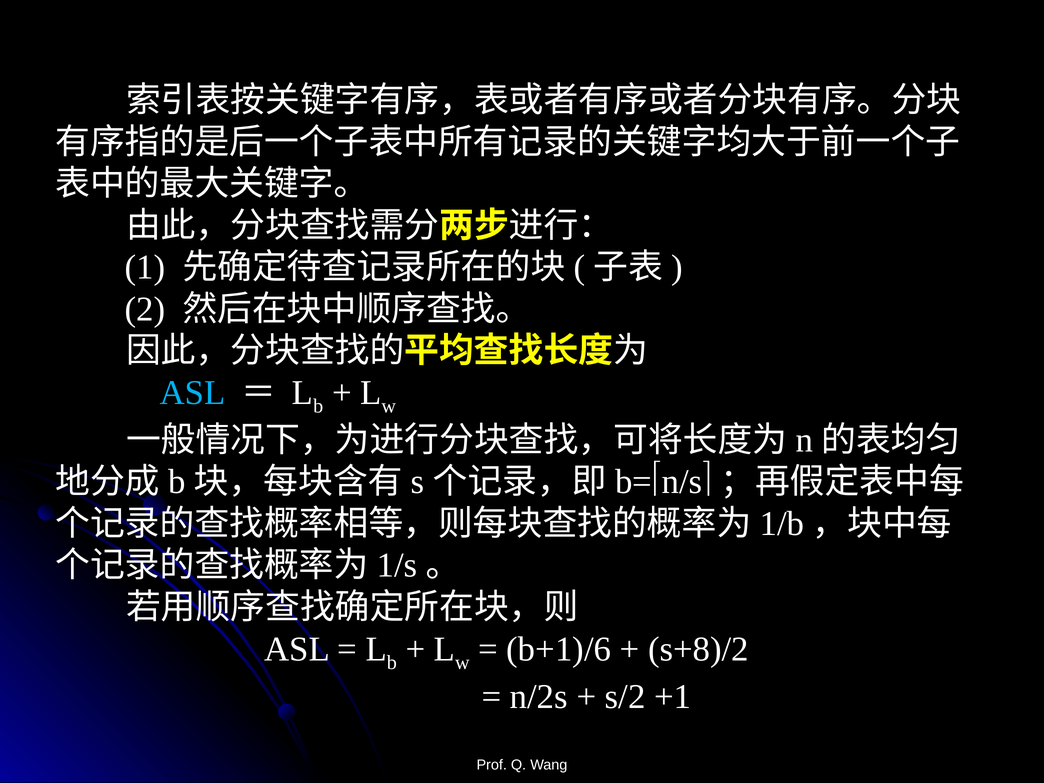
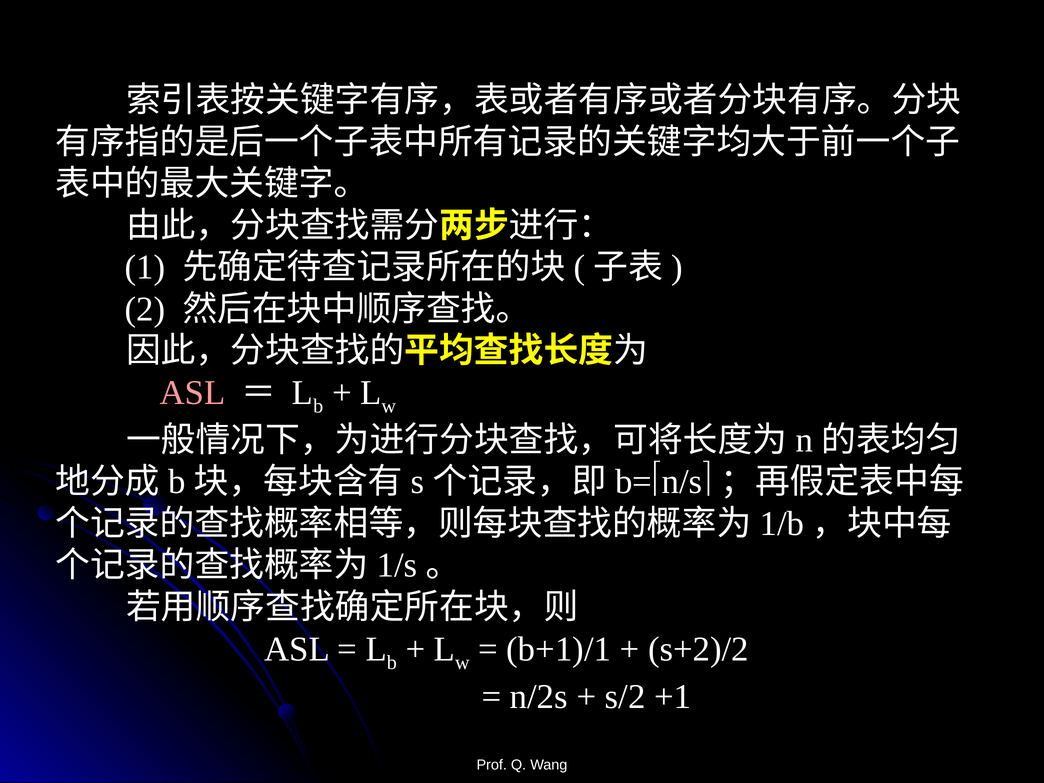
ASL at (193, 393) colour: light blue -> pink
b+1)/6: b+1)/6 -> b+1)/1
s+8)/2: s+8)/2 -> s+2)/2
